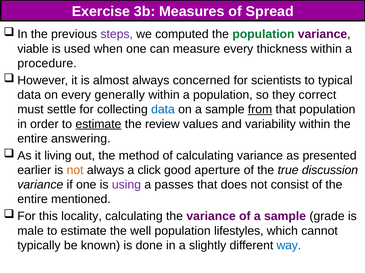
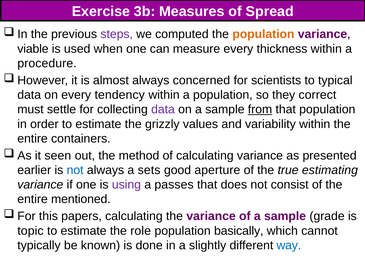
population at (263, 34) colour: green -> orange
generally: generally -> tendency
data at (163, 110) colour: blue -> purple
estimate at (98, 124) underline: present -> none
review: review -> grizzly
answering: answering -> containers
living: living -> seen
not at (75, 171) colour: orange -> blue
click: click -> sets
discussion: discussion -> estimating
locality: locality -> papers
male: male -> topic
well: well -> role
lifestyles: lifestyles -> basically
